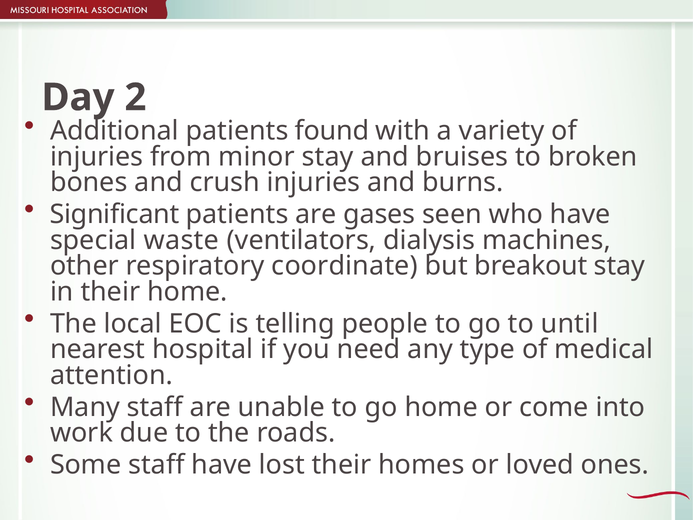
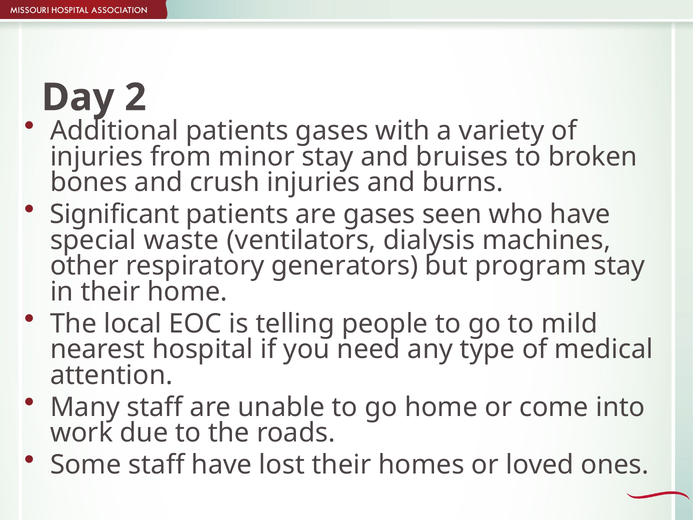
patients found: found -> gases
coordinate: coordinate -> generators
breakout: breakout -> program
until: until -> mild
